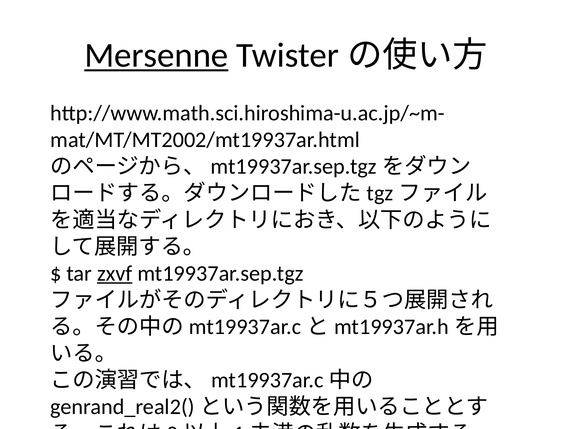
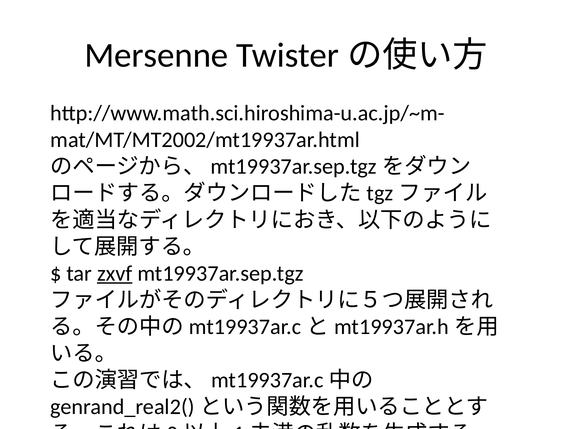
Mersenne underline: present -> none
